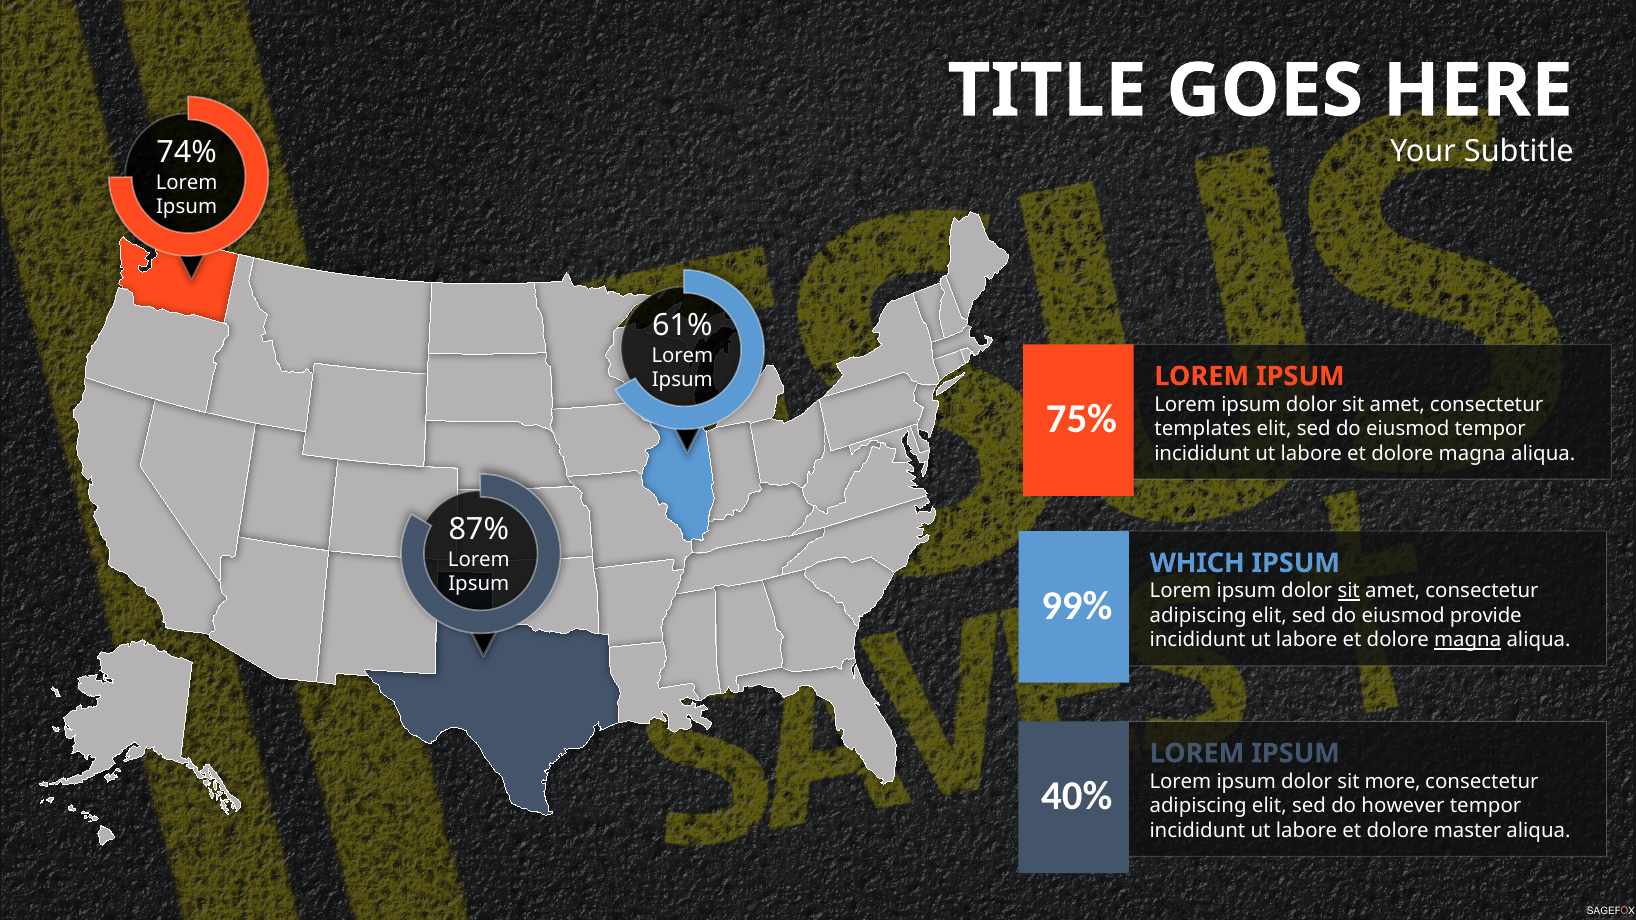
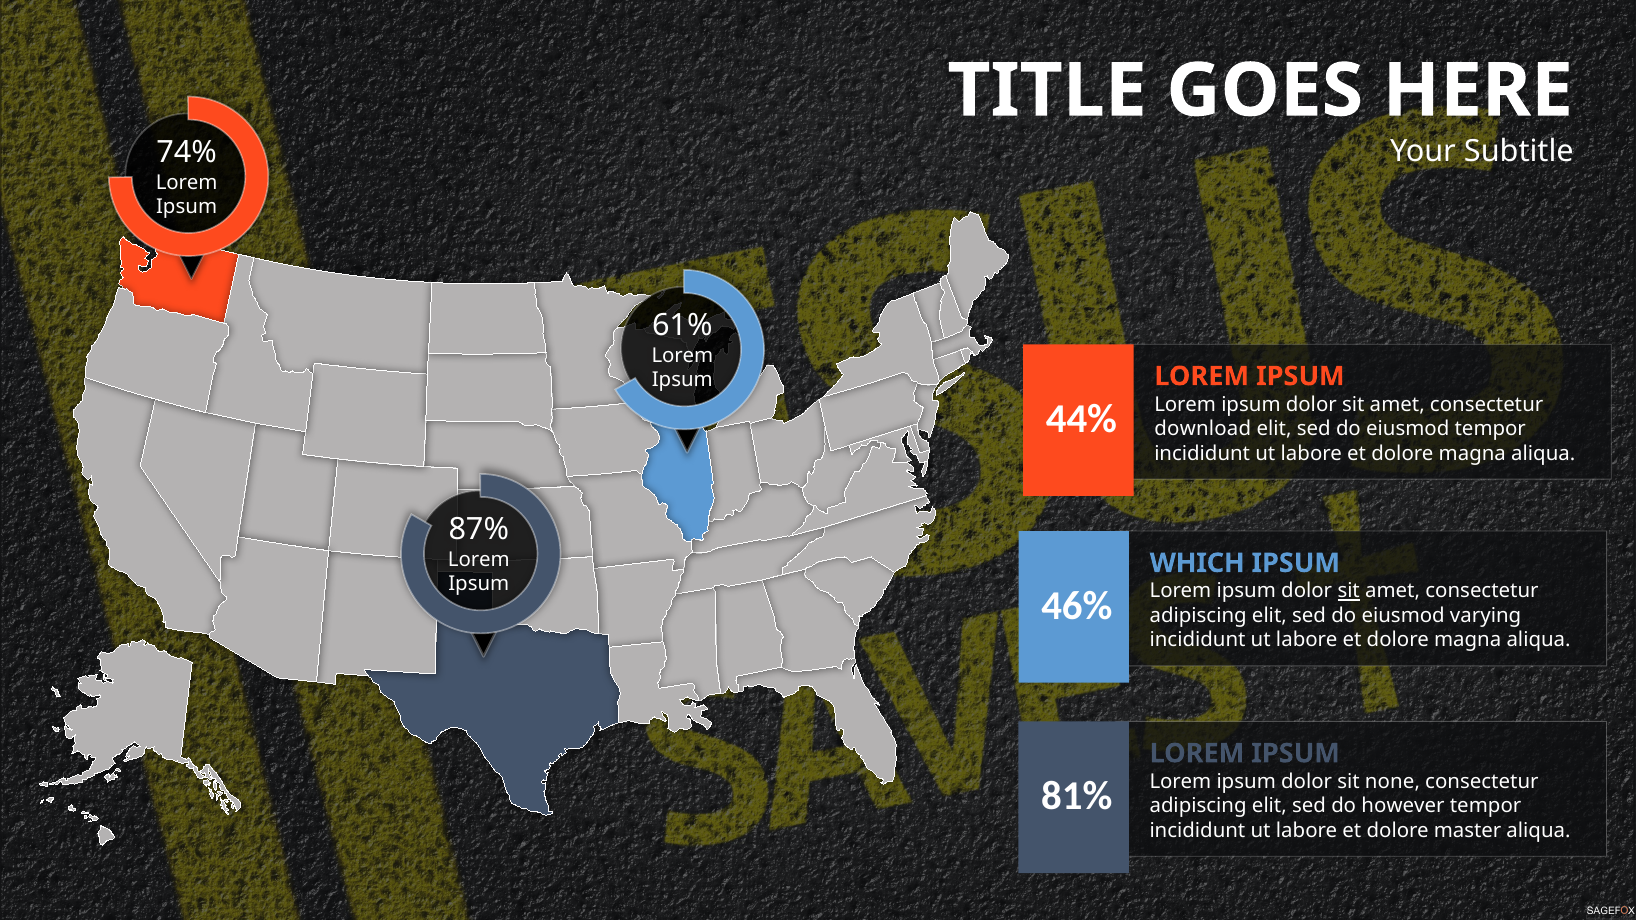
75%: 75% -> 44%
templates: templates -> download
99%: 99% -> 46%
provide: provide -> varying
magna at (1468, 640) underline: present -> none
more: more -> none
40%: 40% -> 81%
